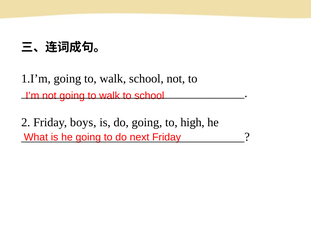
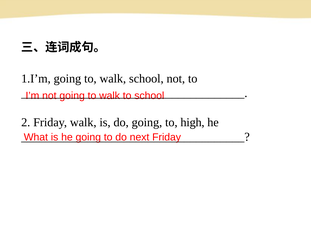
Friday boys: boys -> walk
